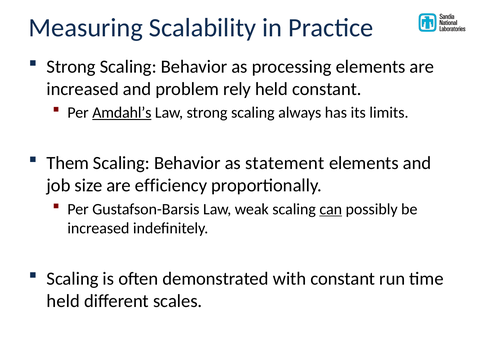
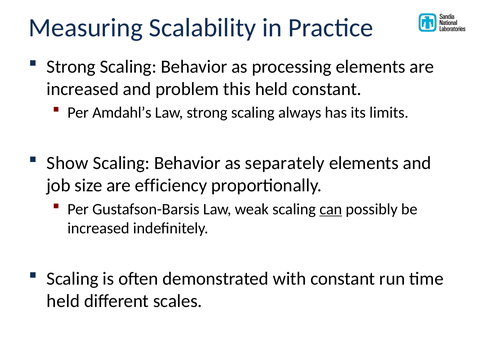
rely: rely -> this
Amdahl’s underline: present -> none
Them: Them -> Show
statement: statement -> separately
